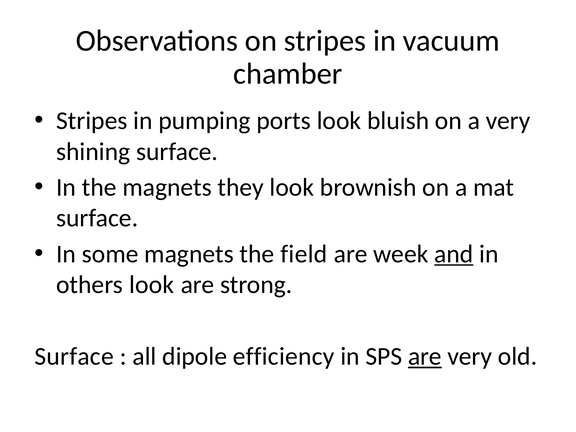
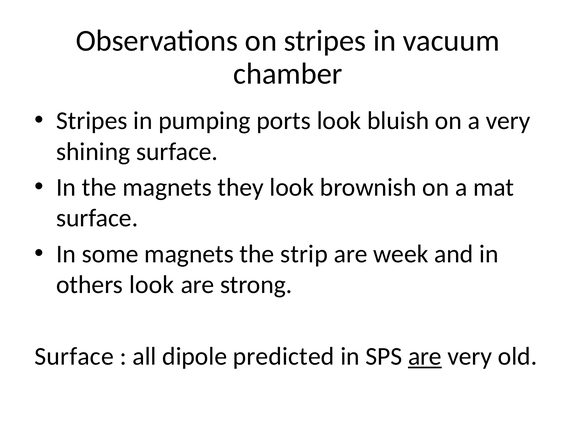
field: field -> strip
and underline: present -> none
efficiency: efficiency -> predicted
